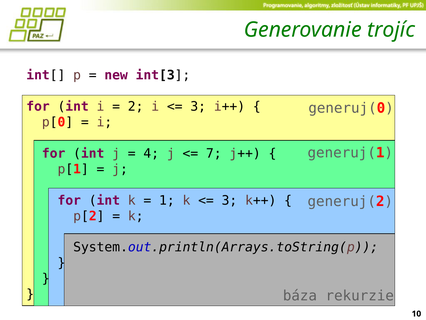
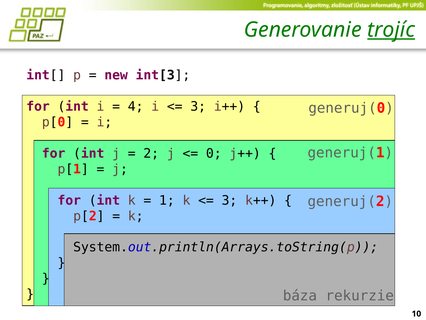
trojíc underline: none -> present
2: 2 -> 4
4: 4 -> 2
7: 7 -> 0
